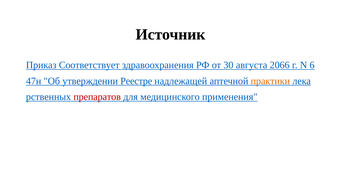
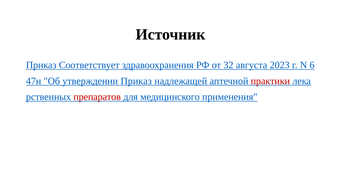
30: 30 -> 32
2066: 2066 -> 2023
утверждении Реестре: Реестре -> Приказ
практики colour: orange -> red
